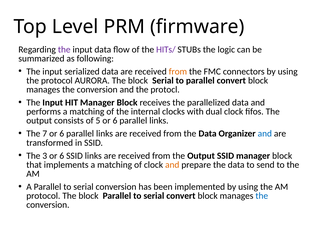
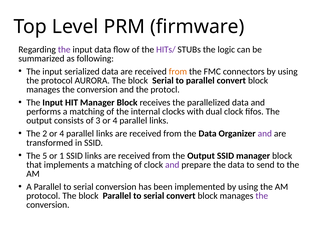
5: 5 -> 3
6 at (115, 120): 6 -> 4
7: 7 -> 2
6 at (62, 133): 6 -> 4
and at (265, 133) colour: blue -> purple
3: 3 -> 5
6 at (62, 155): 6 -> 1
and at (172, 164) colour: orange -> purple
the at (262, 195) colour: blue -> purple
